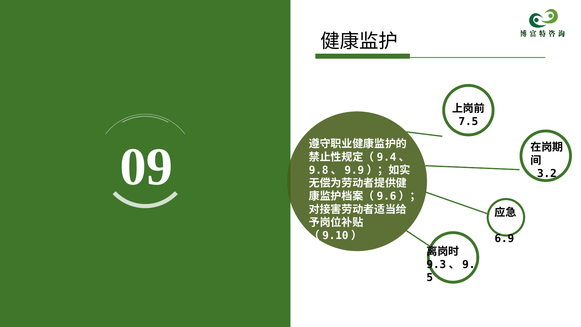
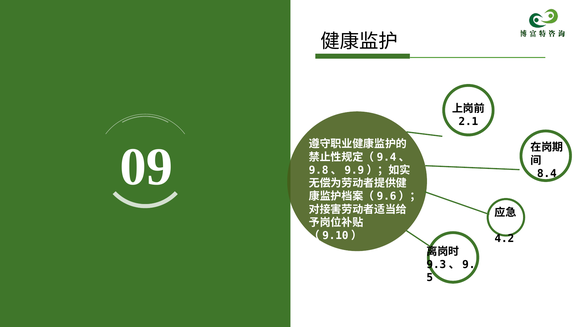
7.5: 7.5 -> 2.1
3.2: 3.2 -> 8.4
6.9: 6.9 -> 4.2
